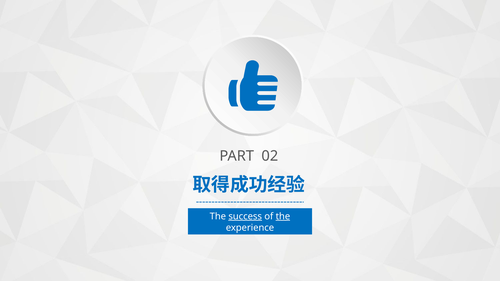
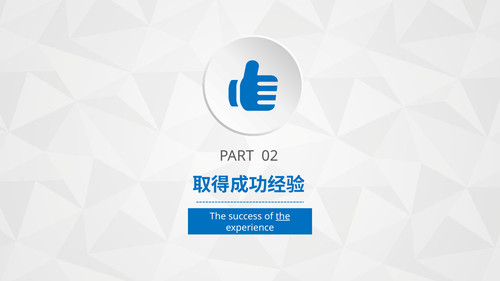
success underline: present -> none
